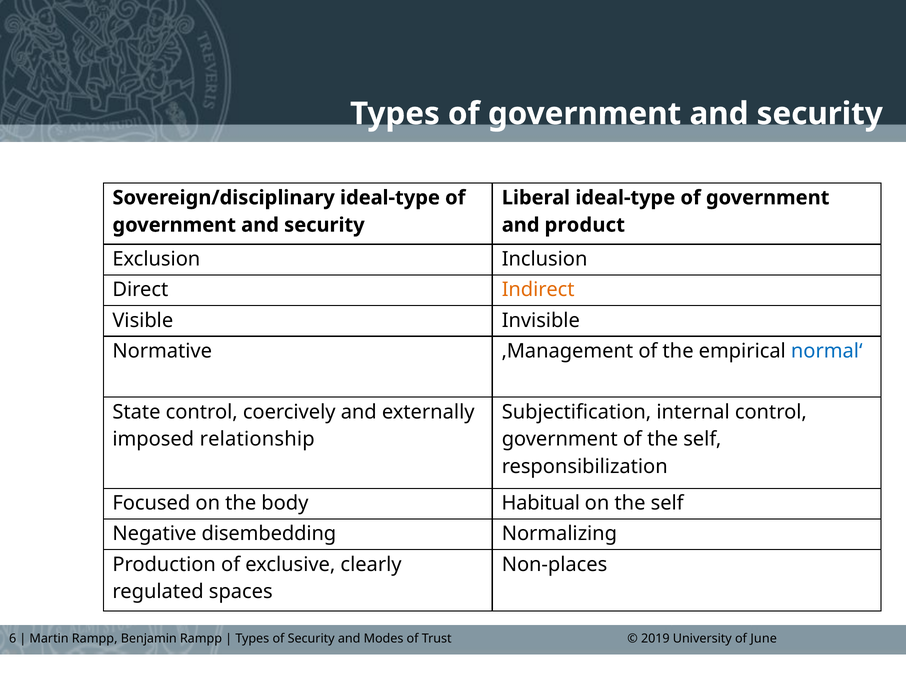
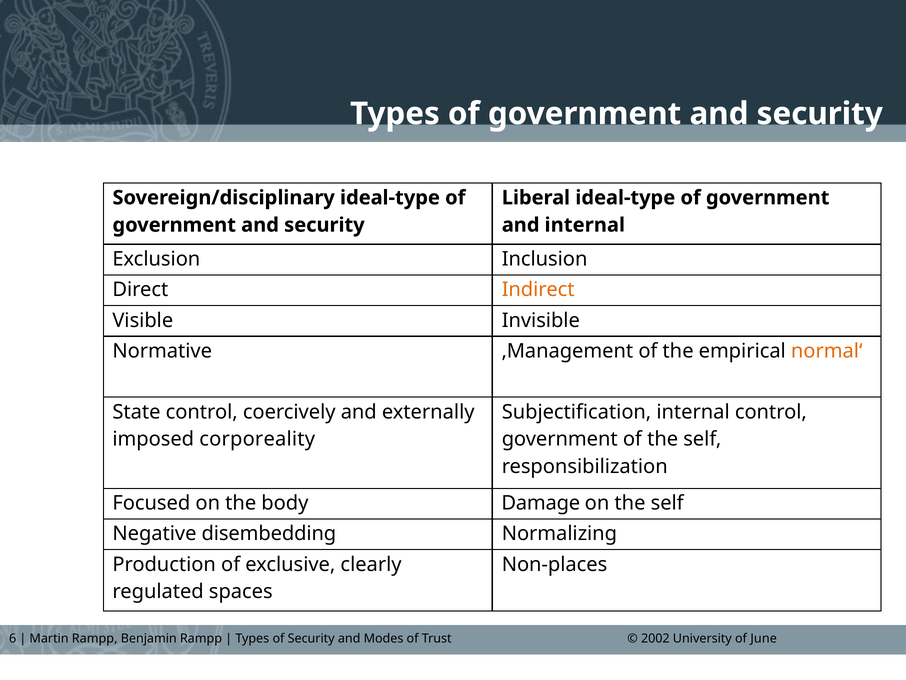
and product: product -> internal
normal‘ colour: blue -> orange
relationship: relationship -> corporeality
Habitual: Habitual -> Damage
2019: 2019 -> 2002
